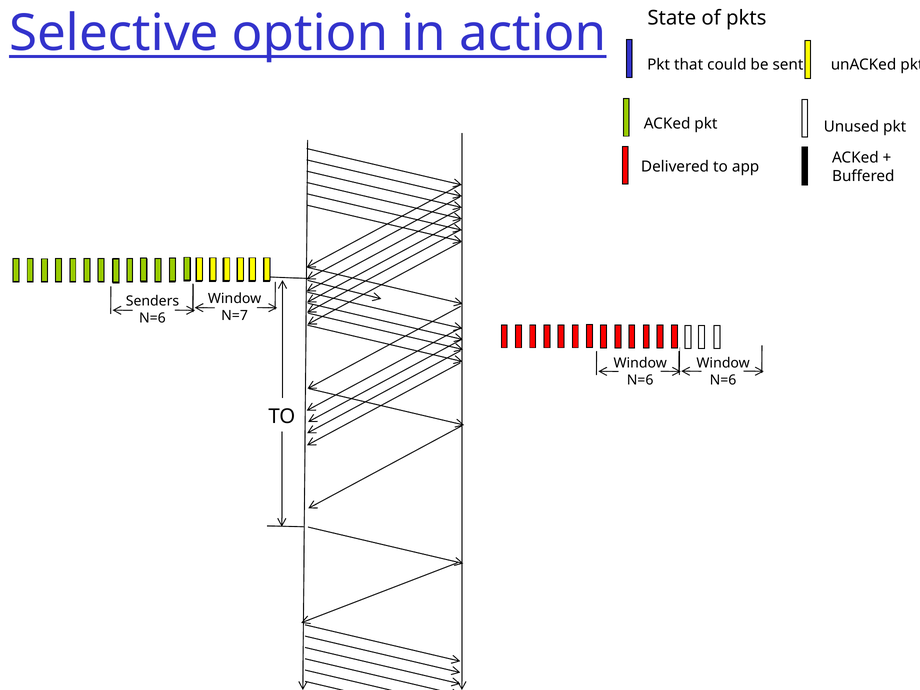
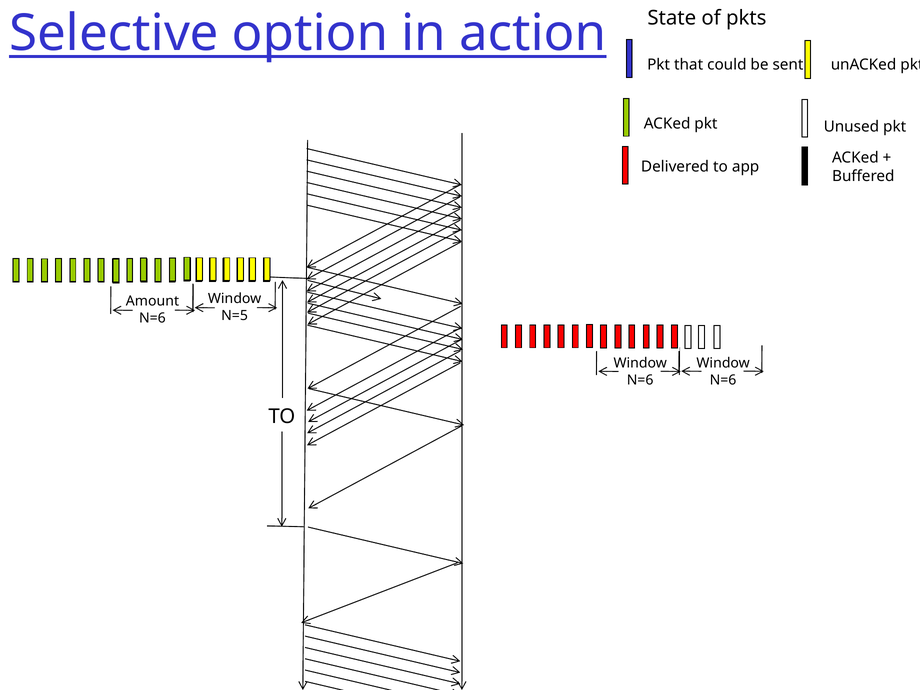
Senders: Senders -> Amount
N=7: N=7 -> N=5
